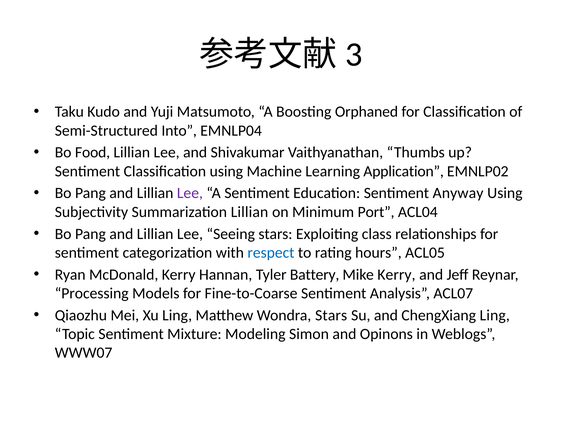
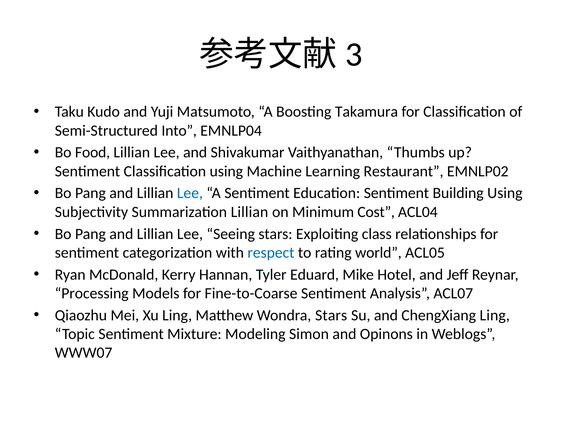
Orphaned: Orphaned -> Takamura
Application: Application -> Restaurant
Lee at (190, 193) colour: purple -> blue
Anyway: Anyway -> Building
Port: Port -> Cost
hours: hours -> world
Battery: Battery -> Eduard
Mike Kerry: Kerry -> Hotel
